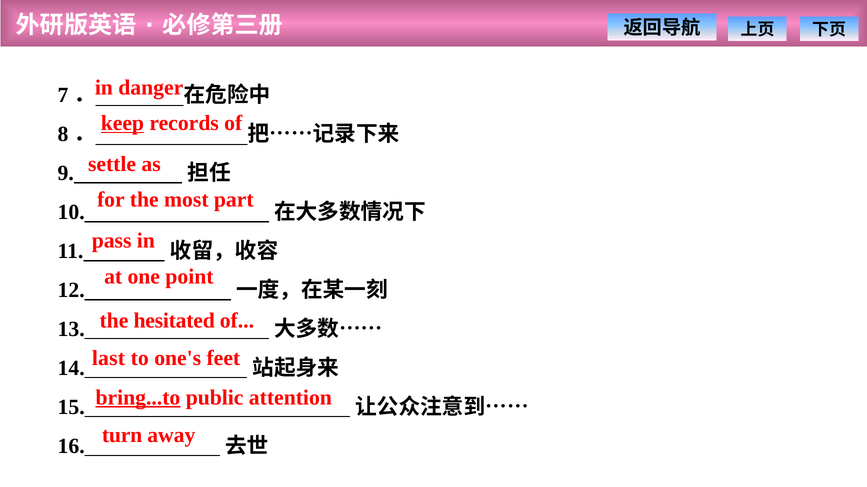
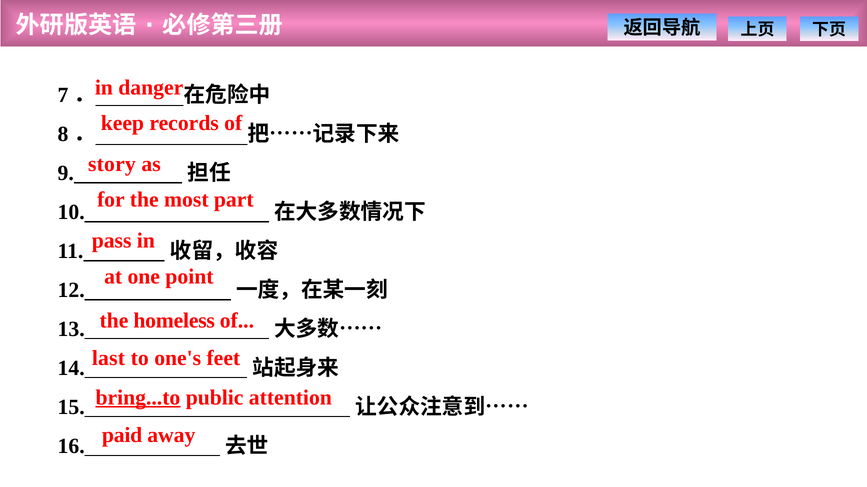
keep underline: present -> none
settle: settle -> story
hesitated: hesitated -> homeless
turn: turn -> paid
